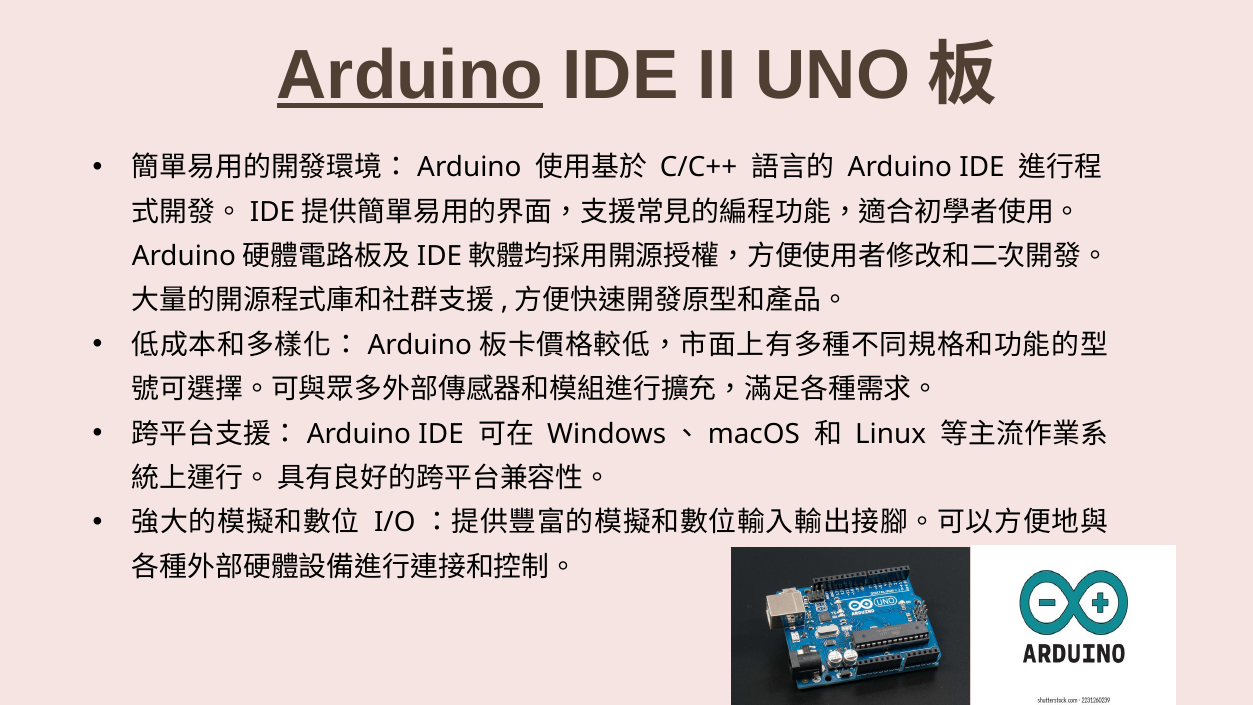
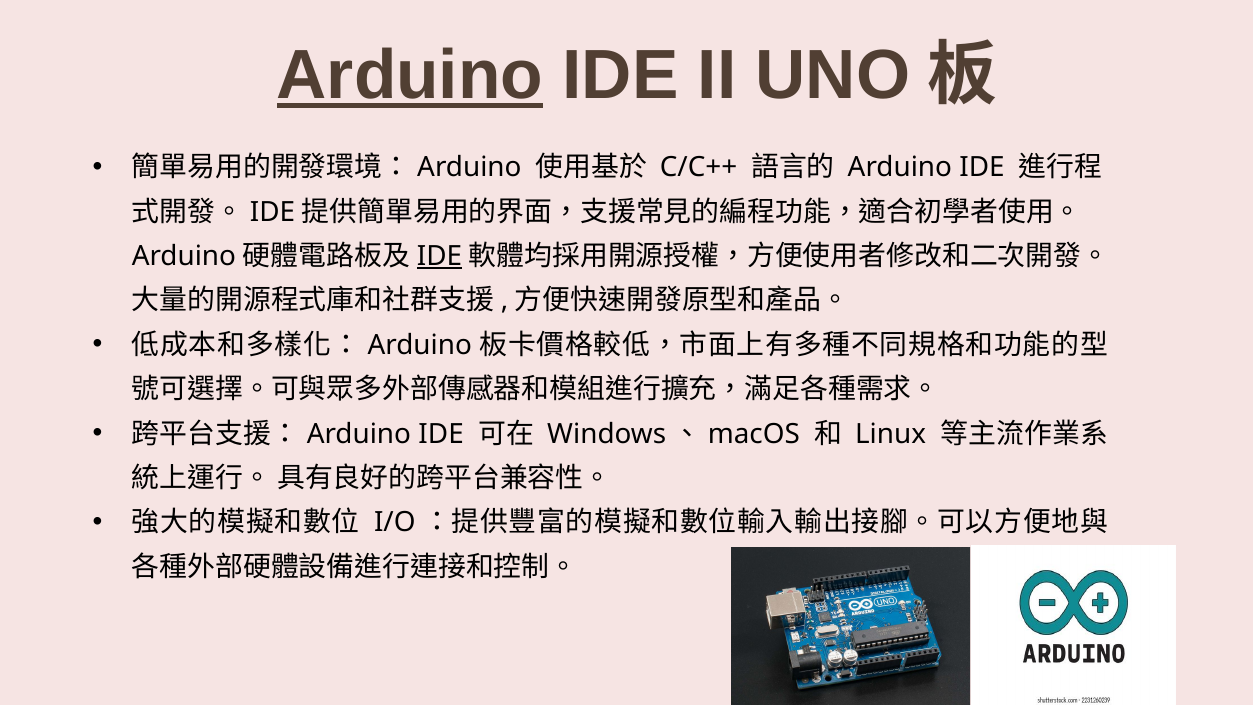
IDE at (439, 256) underline: none -> present
